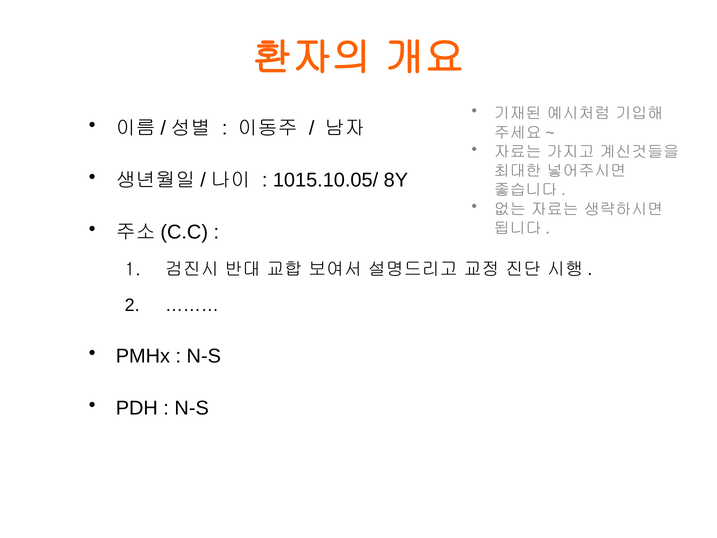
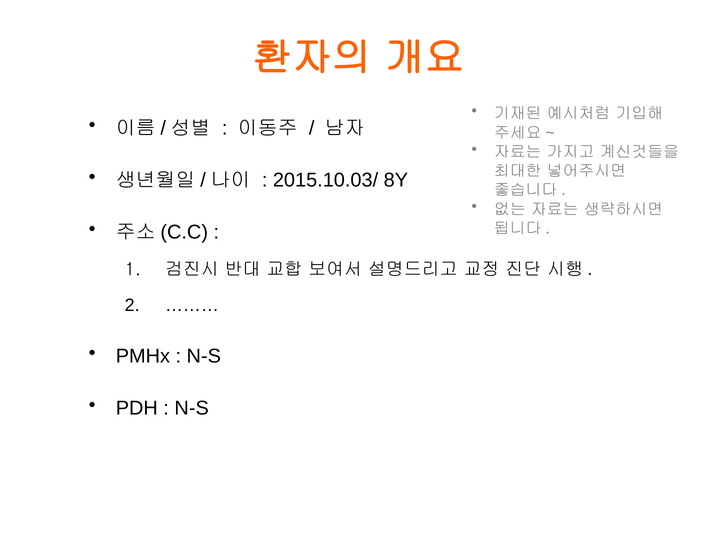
1015.10.05/: 1015.10.05/ -> 2015.10.03/
